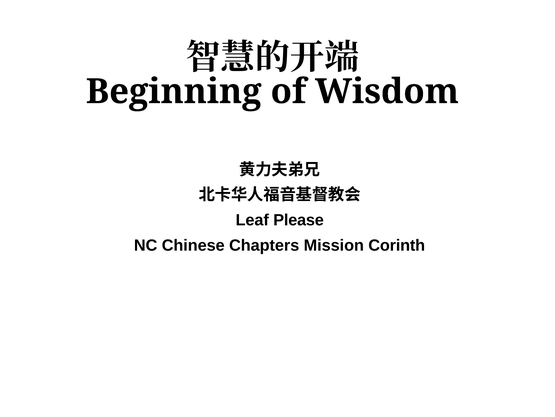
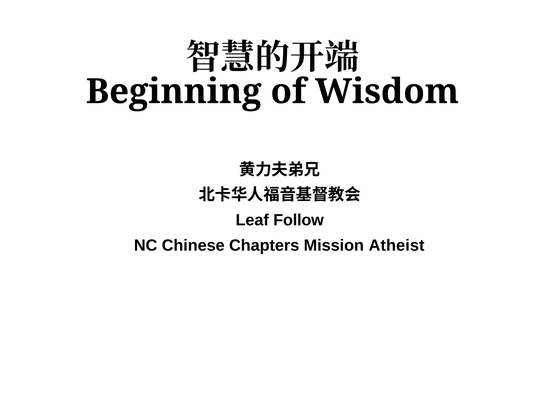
Please: Please -> Follow
Corinth: Corinth -> Atheist
